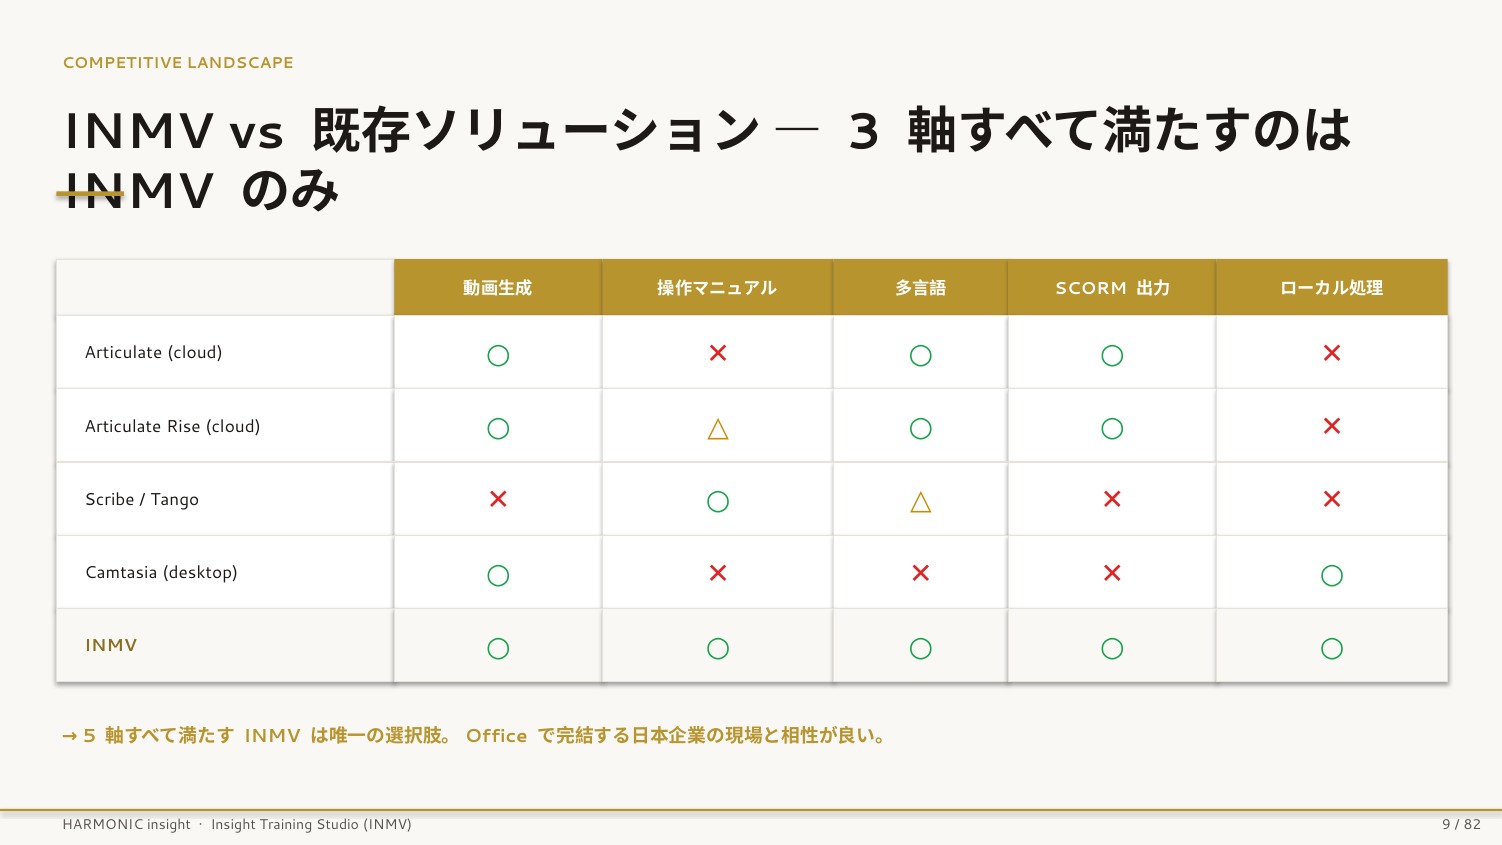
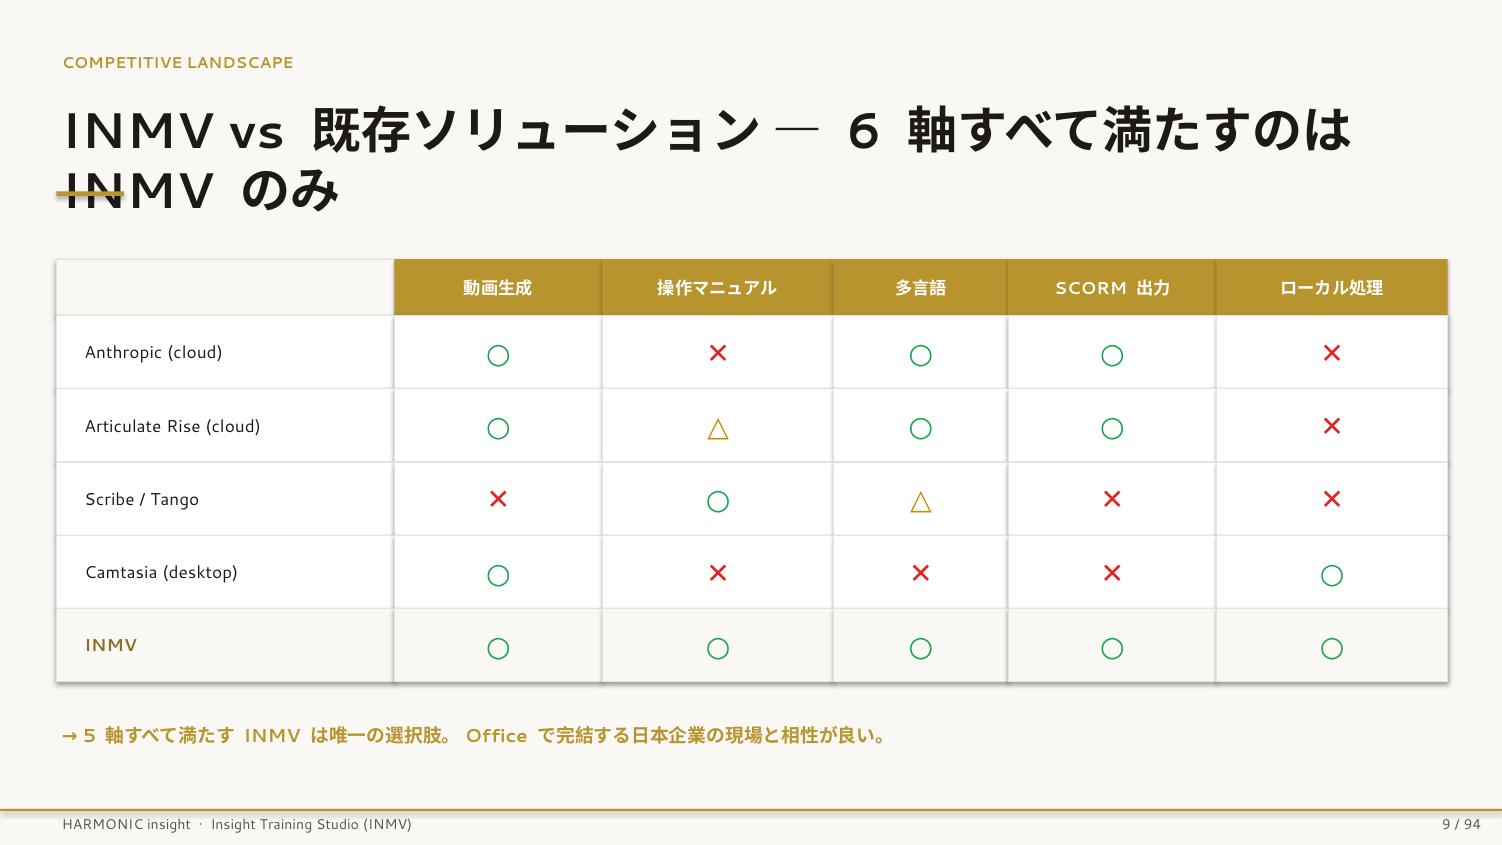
3: 3 -> 6
Articulate at (123, 353): Articulate -> Anthropic
82: 82 -> 94
